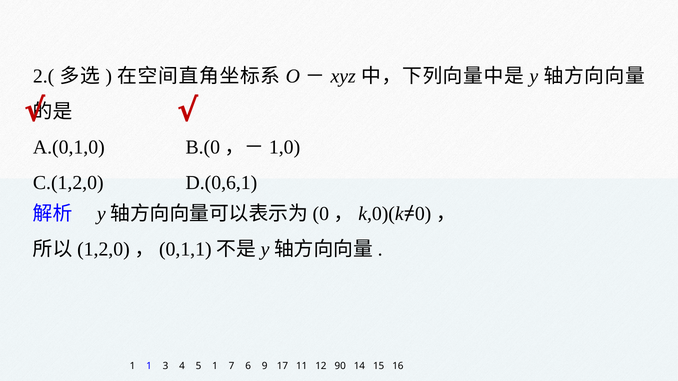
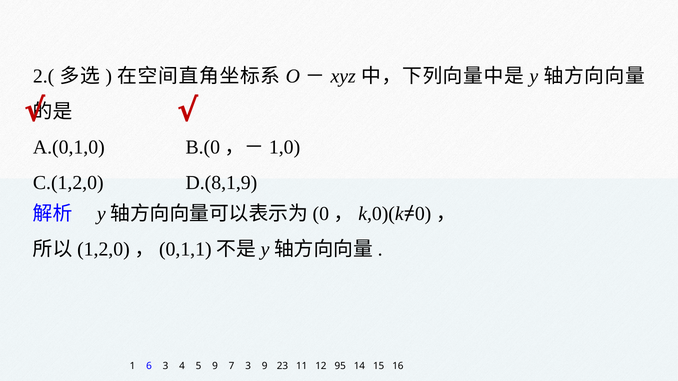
D.(0,6,1: D.(0,6,1 -> D.(8,1,9
1 1: 1 -> 6
5 1: 1 -> 9
7 6: 6 -> 3
17: 17 -> 23
90: 90 -> 95
